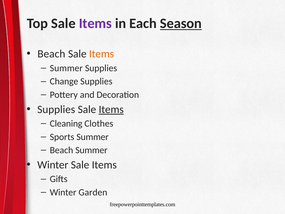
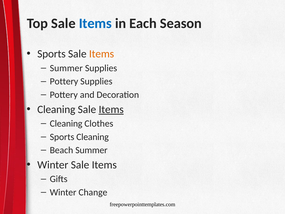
Items at (95, 23) colour: purple -> blue
Season underline: present -> none
Beach at (51, 54): Beach -> Sports
Change at (64, 81): Change -> Pottery
Supplies at (56, 109): Supplies -> Cleaning
Sports Summer: Summer -> Cleaning
Garden: Garden -> Change
